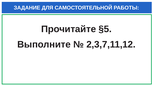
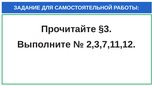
§5: §5 -> §3
